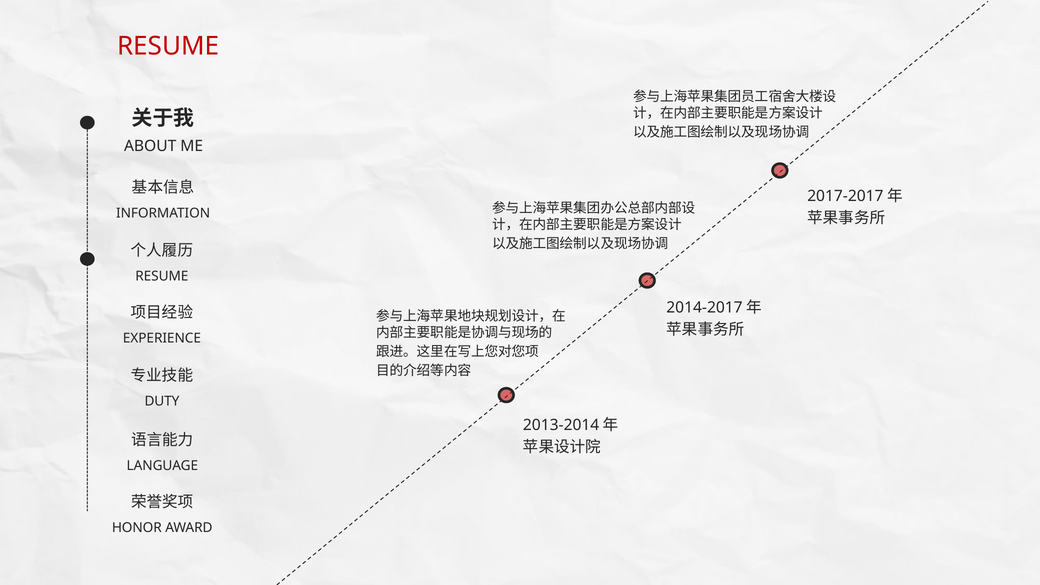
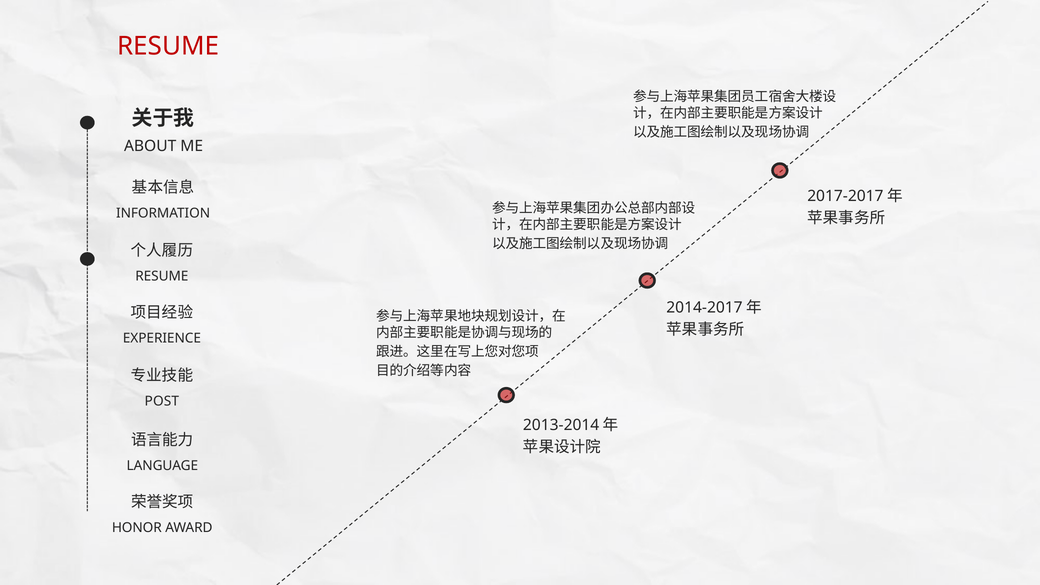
DUTY: DUTY -> POST
